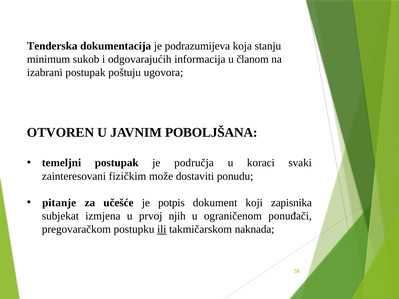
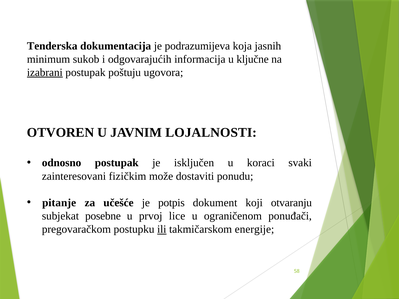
stanju: stanju -> jasnih
članom: članom -> ključne
izabrani underline: none -> present
POBOLJŠANA: POBOLJŠANA -> LOJALNOSTI
temeljni: temeljni -> odnosno
područja: područja -> isključen
zapisnika: zapisnika -> otvaranju
izmjena: izmjena -> posebne
njih: njih -> lice
naknada: naknada -> energije
